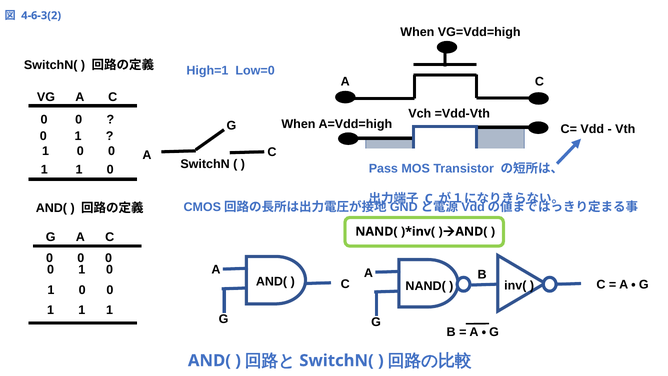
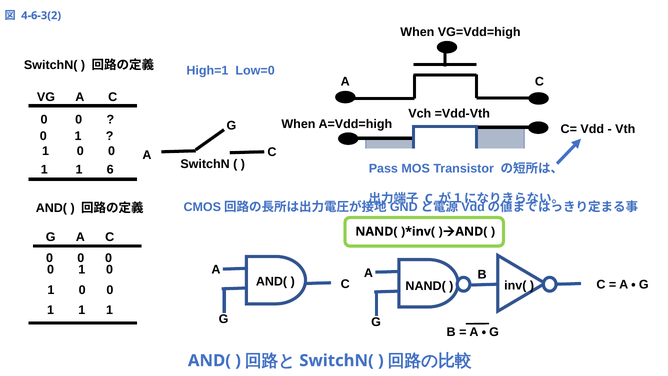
1 1 0: 0 -> 6
